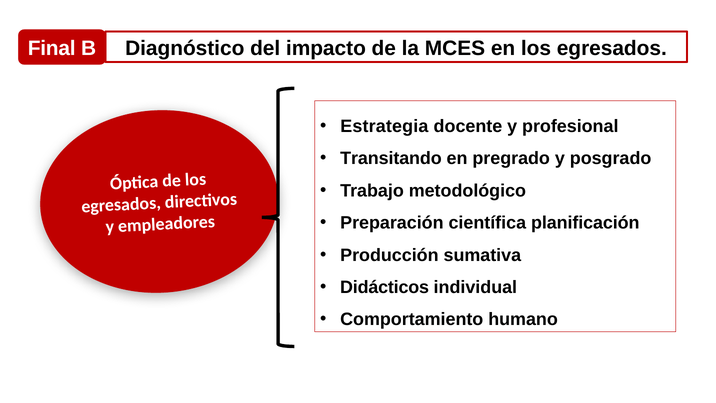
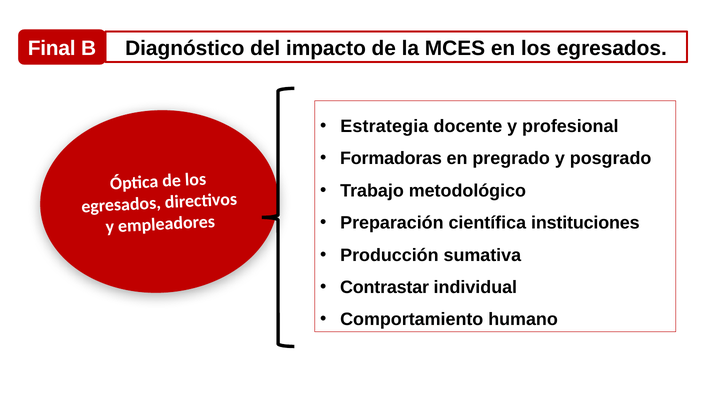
Transitando: Transitando -> Formadoras
planificación: planificación -> instituciones
Didácticos: Didácticos -> Contrastar
